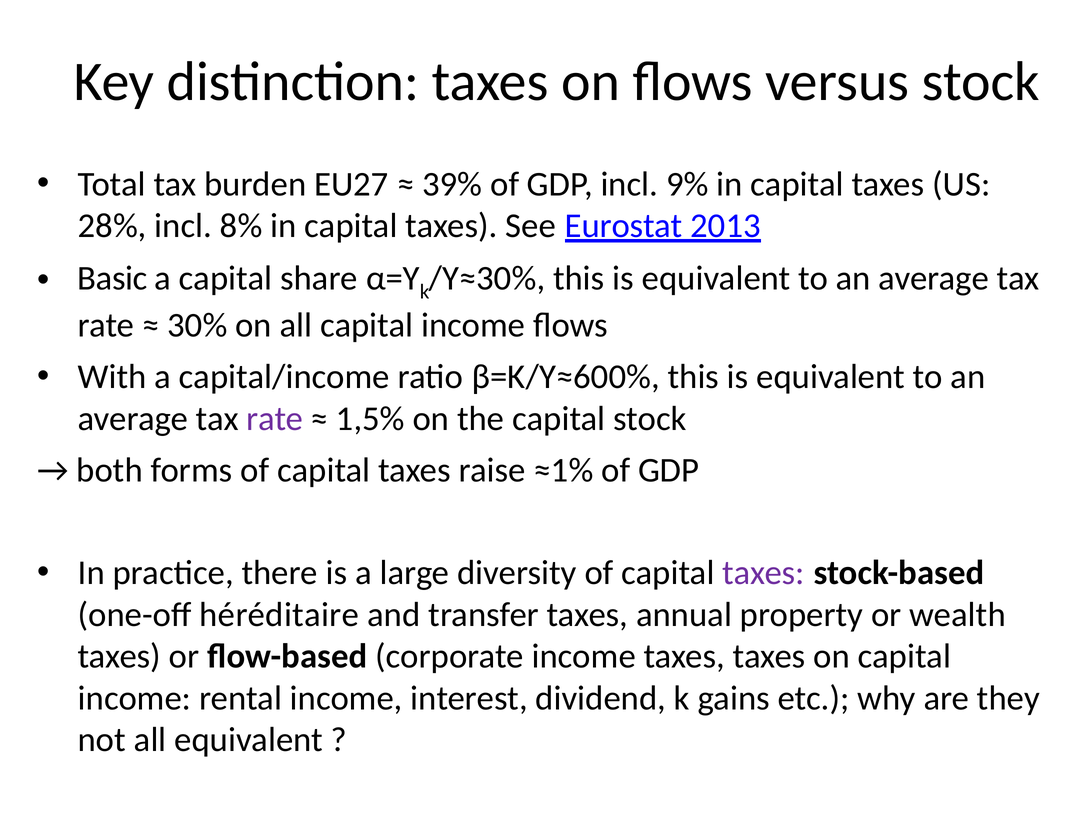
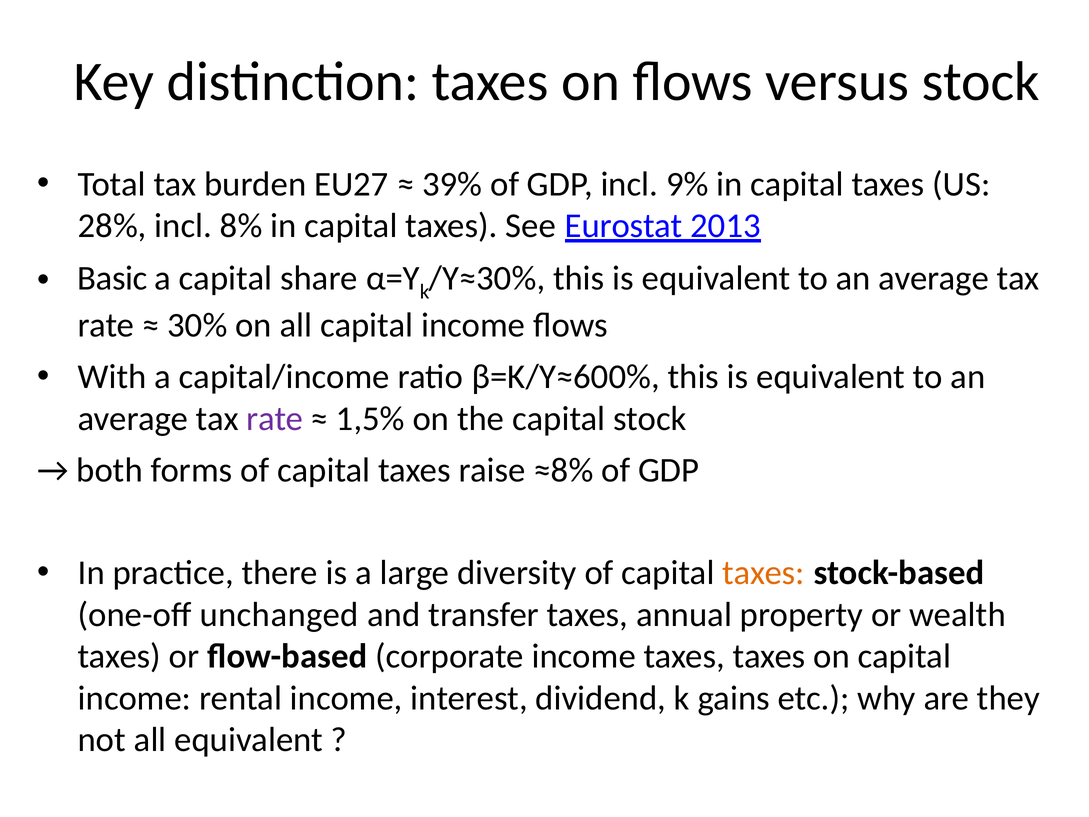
≈1%: ≈1% -> ≈8%
taxes at (763, 573) colour: purple -> orange
héréditaire: héréditaire -> unchanged
